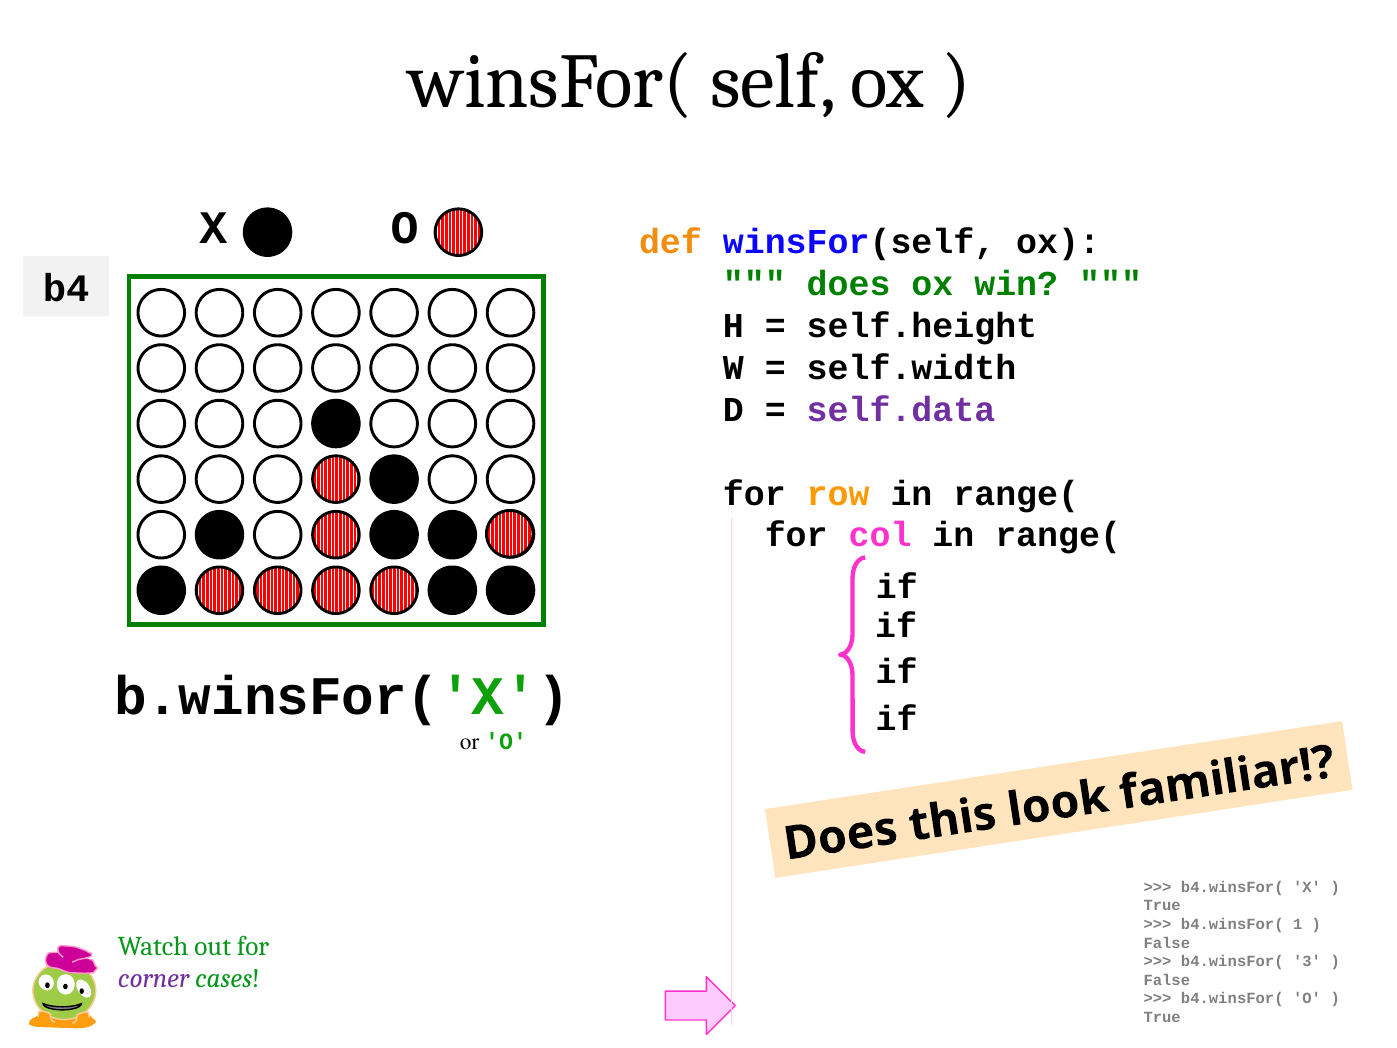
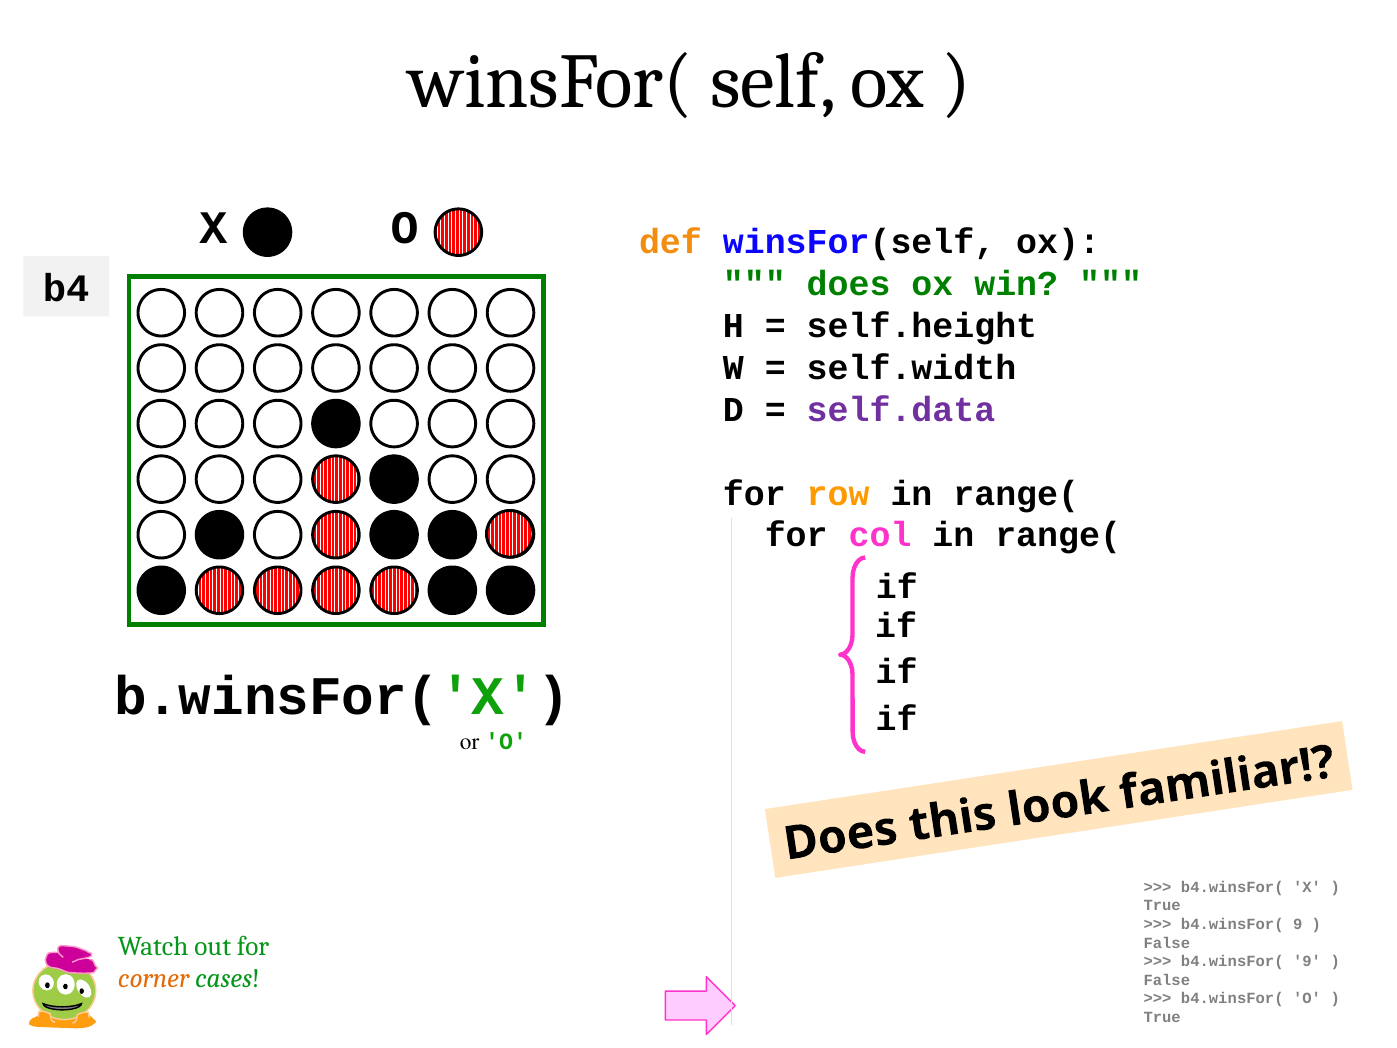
1 at (1298, 924): 1 -> 9
3 at (1307, 961): 3 -> 9
corner colour: purple -> orange
